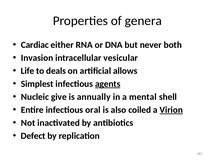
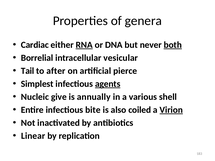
RNA underline: none -> present
both underline: none -> present
Invasion: Invasion -> Borrelial
Life: Life -> Tail
deals: deals -> after
allows: allows -> pierce
mental: mental -> various
oral: oral -> bite
Defect: Defect -> Linear
